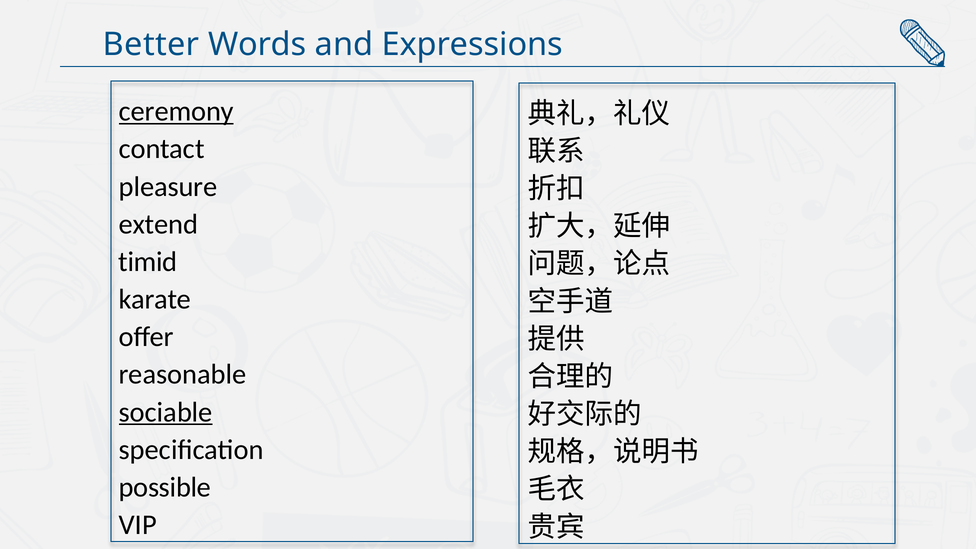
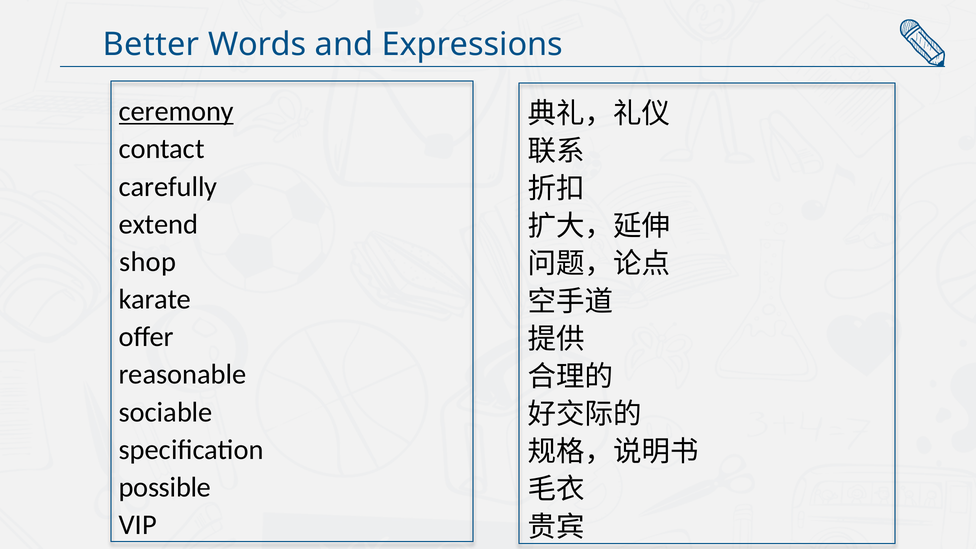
pleasure: pleasure -> carefully
timid: timid -> shop
sociable underline: present -> none
